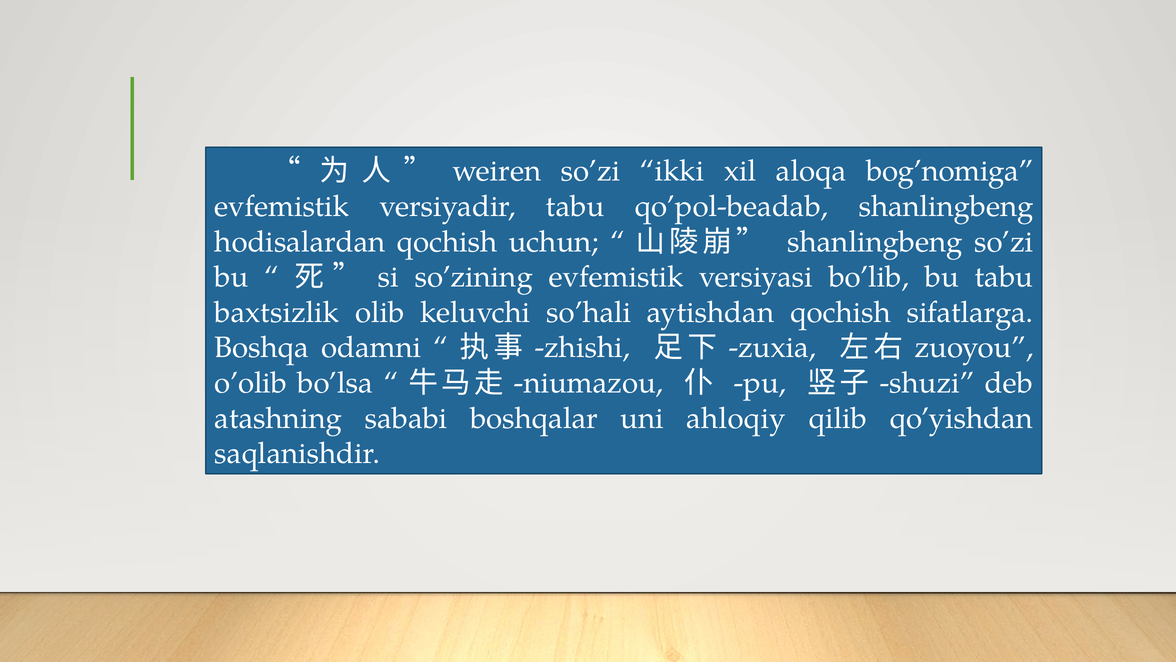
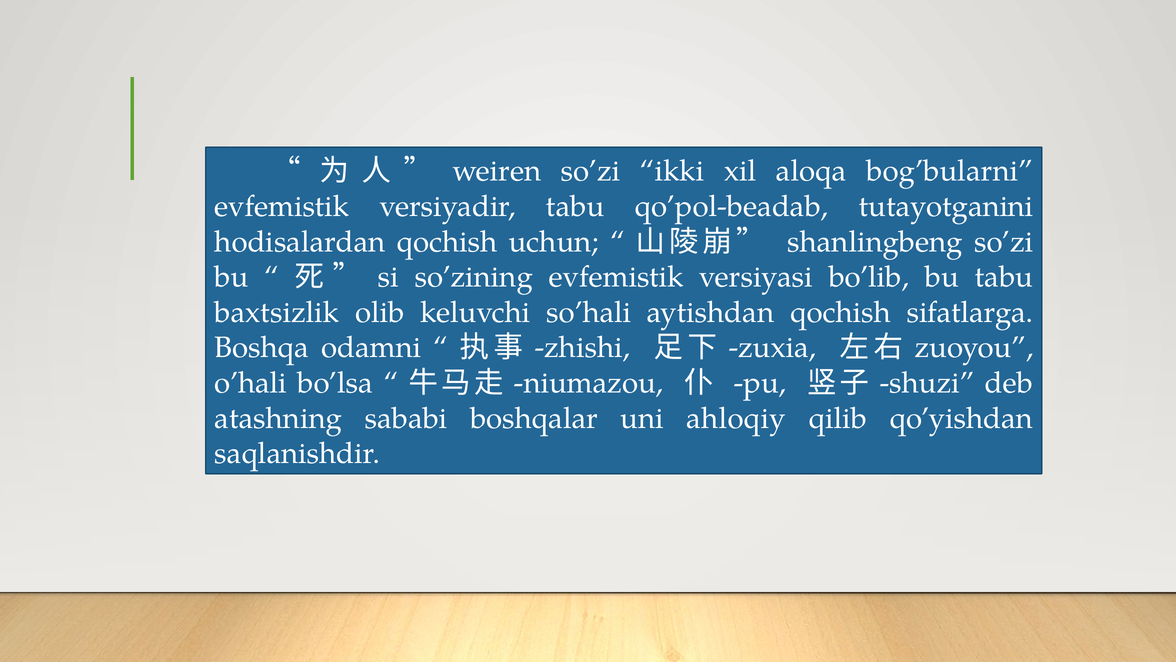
bog’nomiga: bog’nomiga -> bog’bularni
qo’pol-beadab shanlingbeng: shanlingbeng -> tutayotganini
o’olib: o’olib -> o’hali
